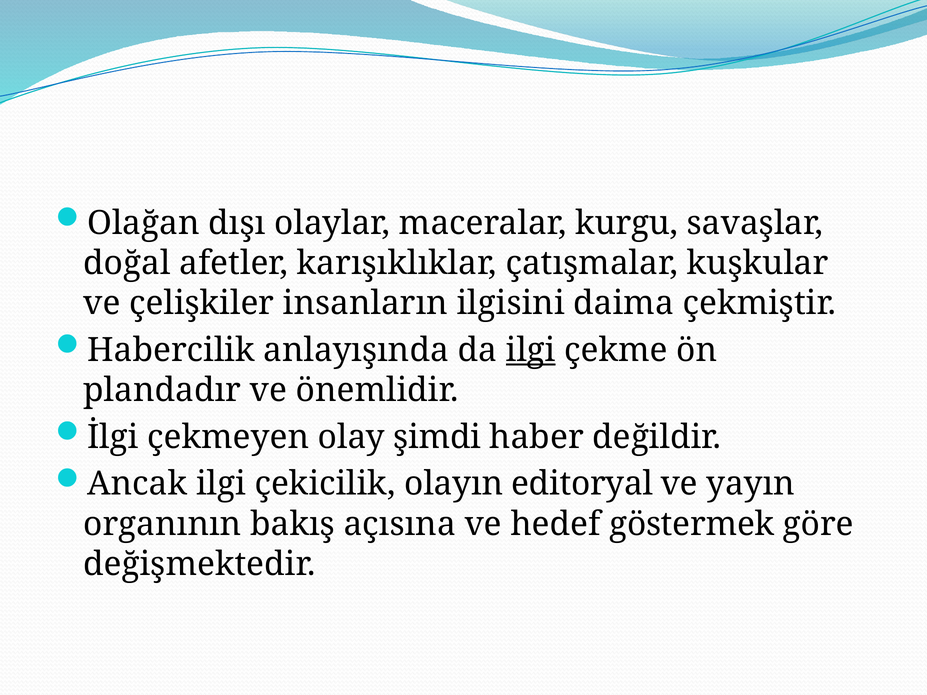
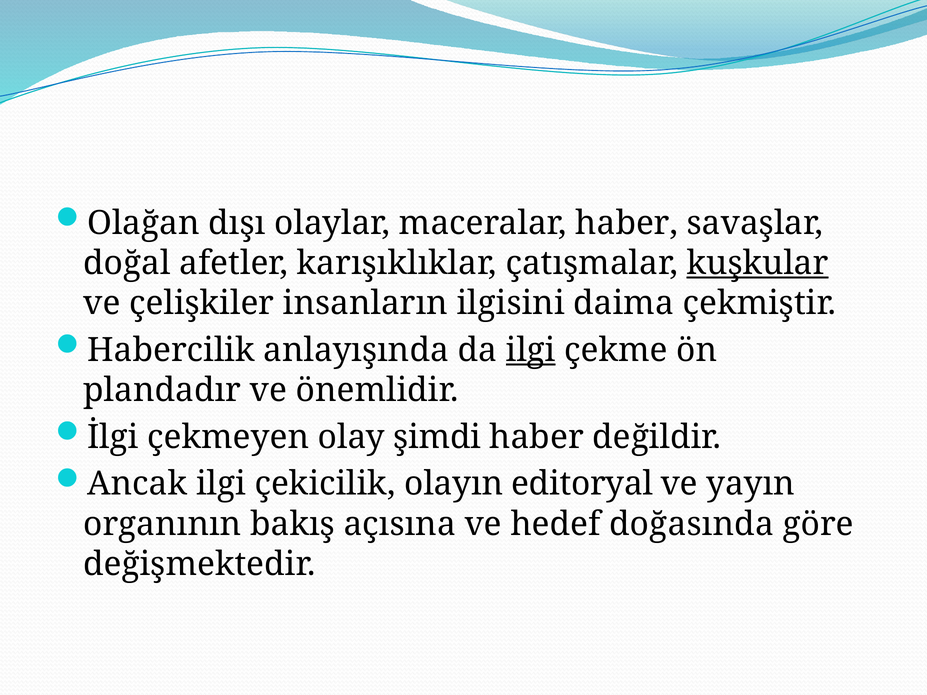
maceralar kurgu: kurgu -> haber
kuşkular underline: none -> present
göstermek: göstermek -> doğasında
